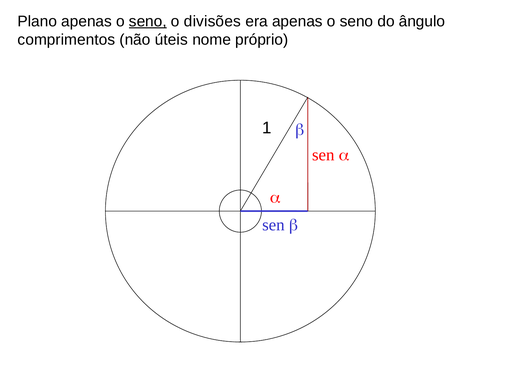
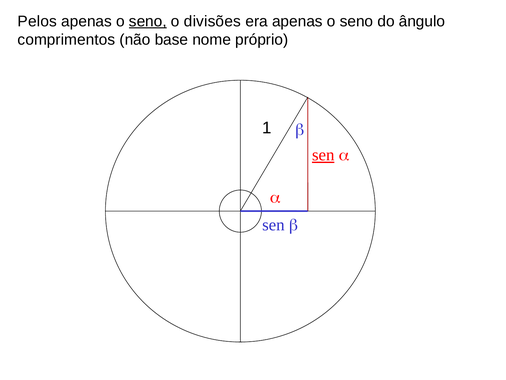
Plano: Plano -> Pelos
úteis: úteis -> base
sen at (323, 155) underline: none -> present
